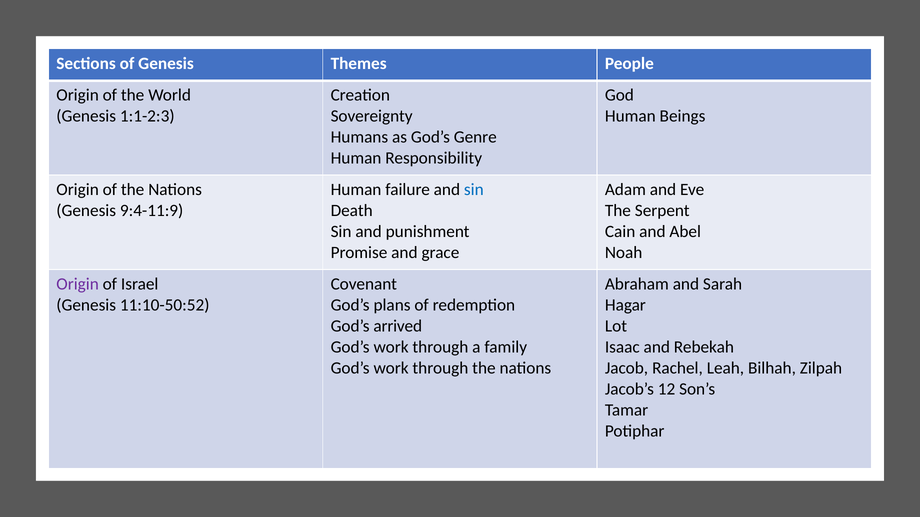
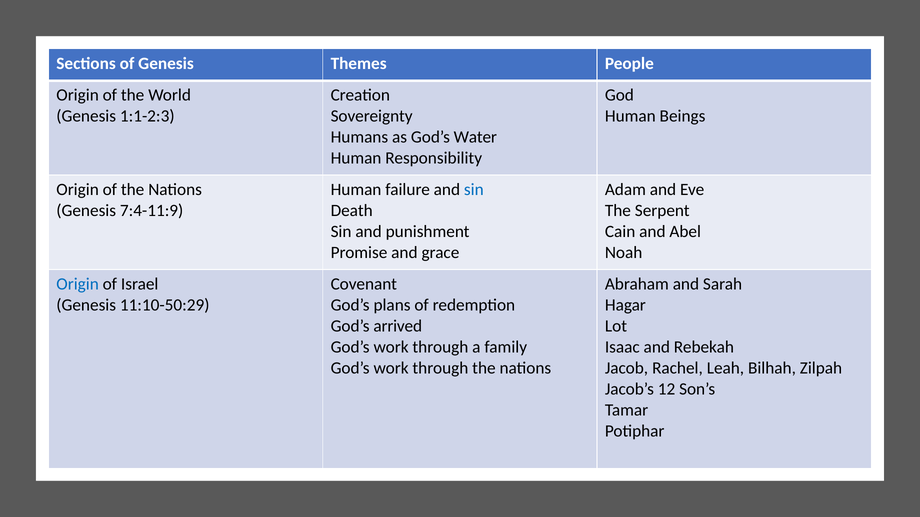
Genre: Genre -> Water
9:4-11:9: 9:4-11:9 -> 7:4-11:9
Origin at (78, 284) colour: purple -> blue
11:10-50:52: 11:10-50:52 -> 11:10-50:29
